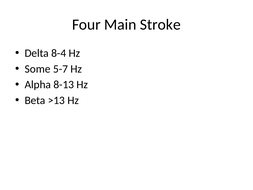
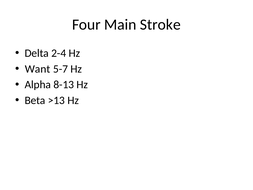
8-4: 8-4 -> 2-4
Some: Some -> Want
